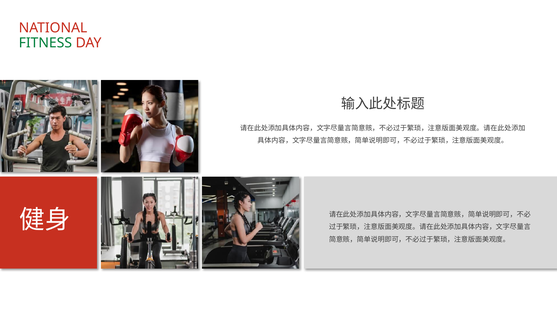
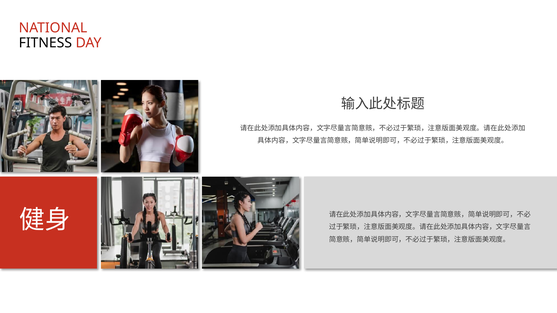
FITNESS colour: green -> black
